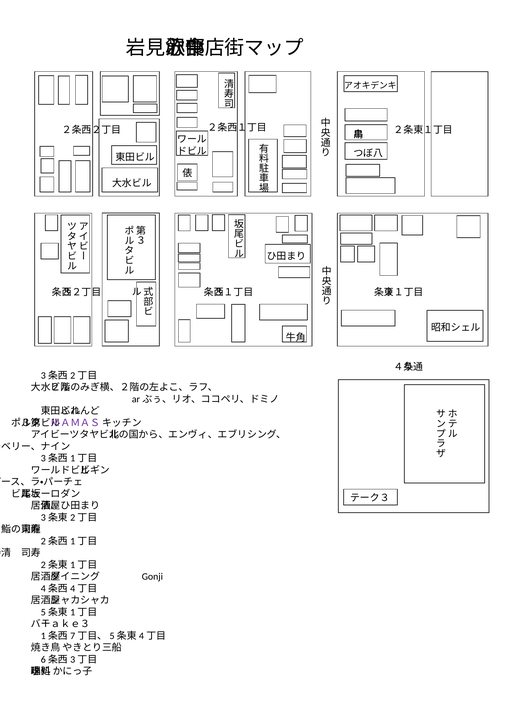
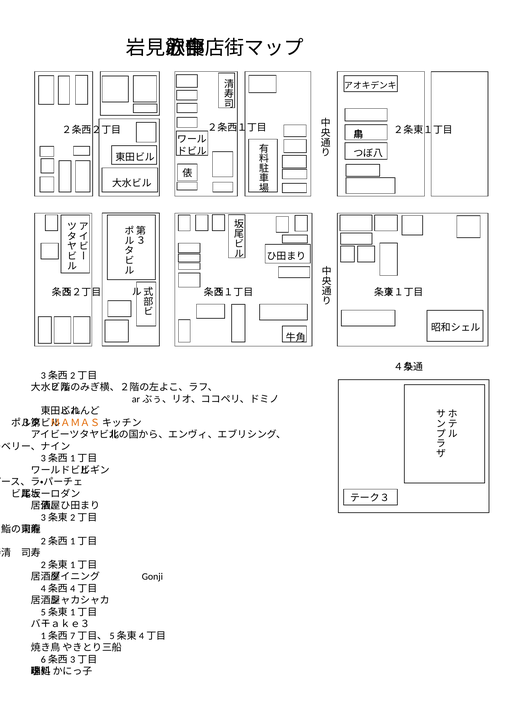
ＭＡＭＡＳ colour: purple -> orange
